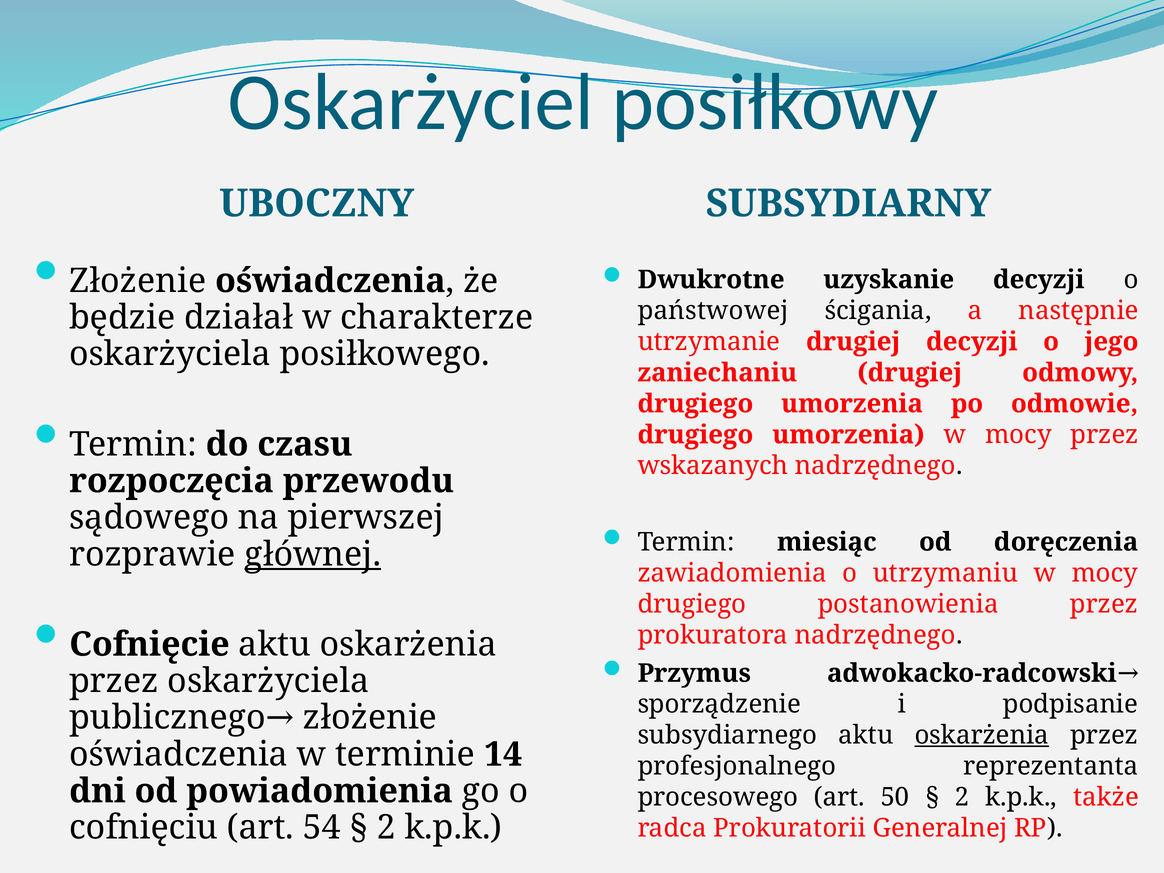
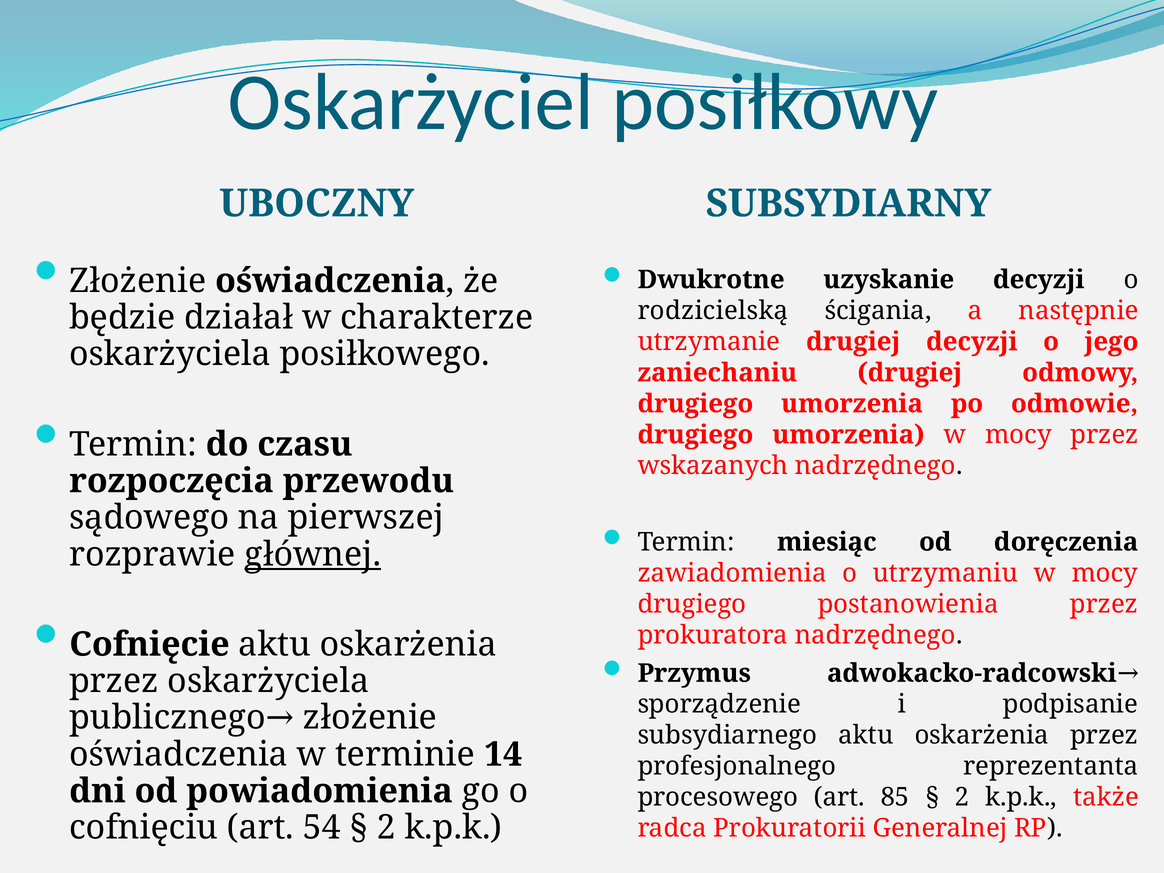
państwowej: państwowej -> rodzicielską
oskarżenia at (982, 735) underline: present -> none
50: 50 -> 85
